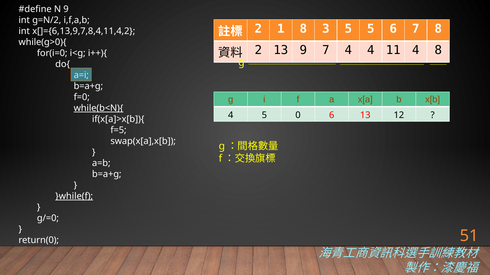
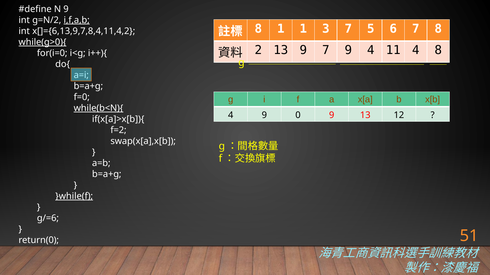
i,f,a,b underline: none -> present
2 at (258, 29): 2 -> 8
1 8: 8 -> 1
3 5: 5 -> 7
while(g>0){ underline: none -> present
7 4: 4 -> 9
4 5: 5 -> 9
0 6: 6 -> 9
f=5: f=5 -> f=2
g/=0: g/=0 -> g/=6
